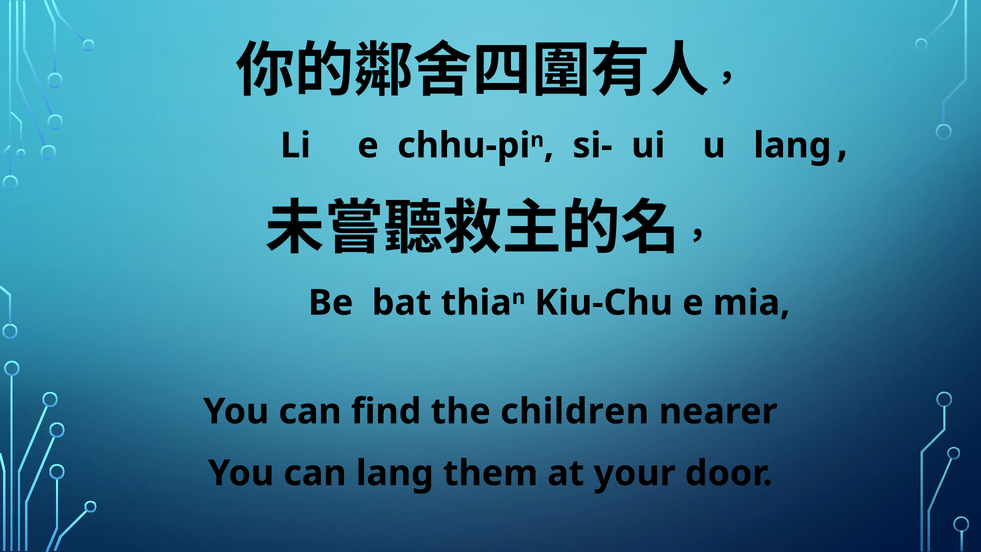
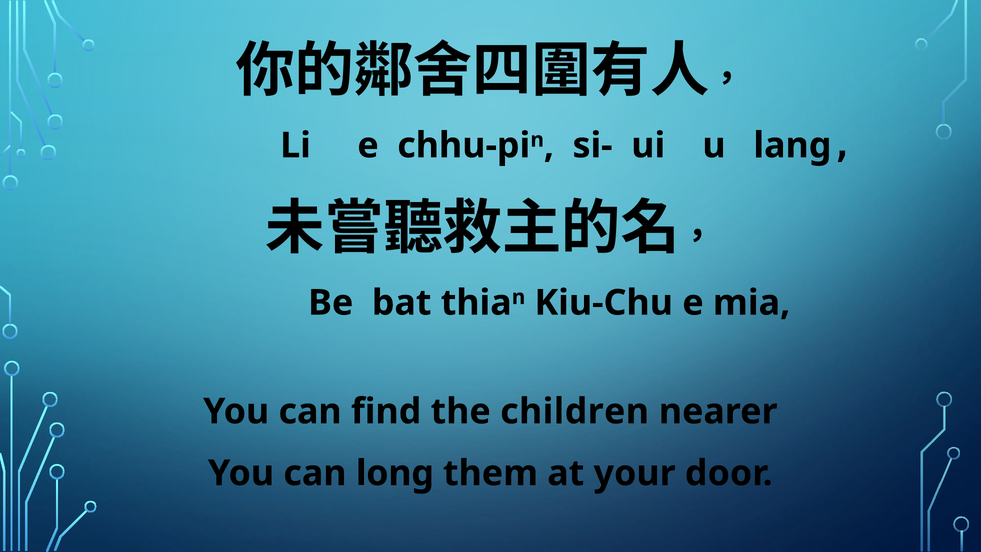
can lang: lang -> long
